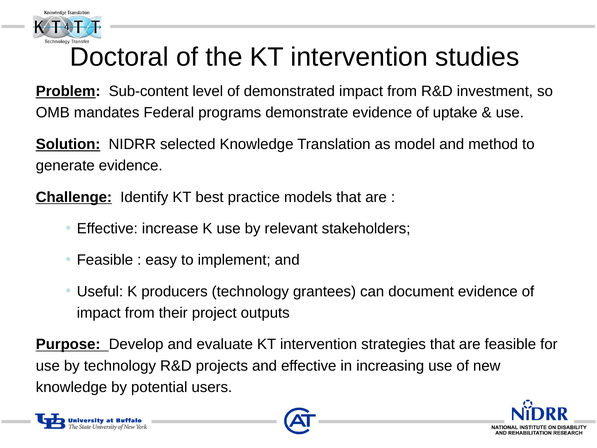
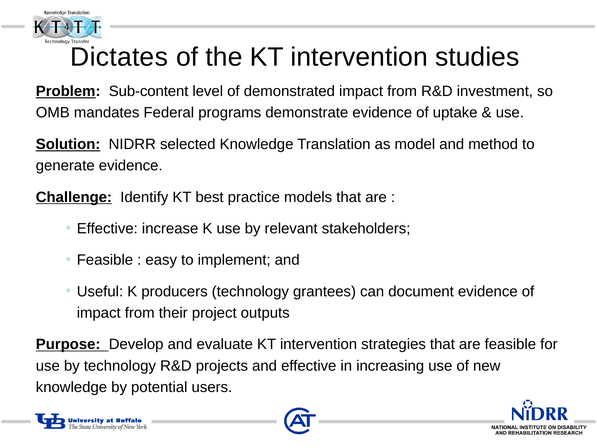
Doctoral: Doctoral -> Dictates
